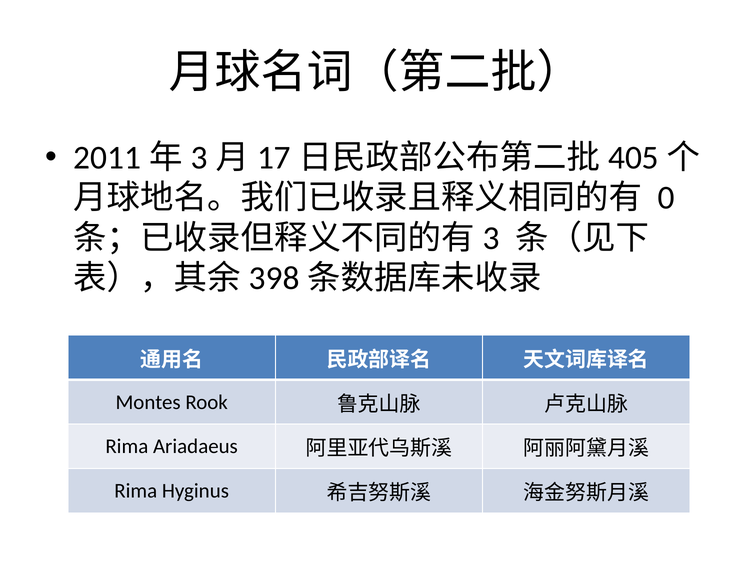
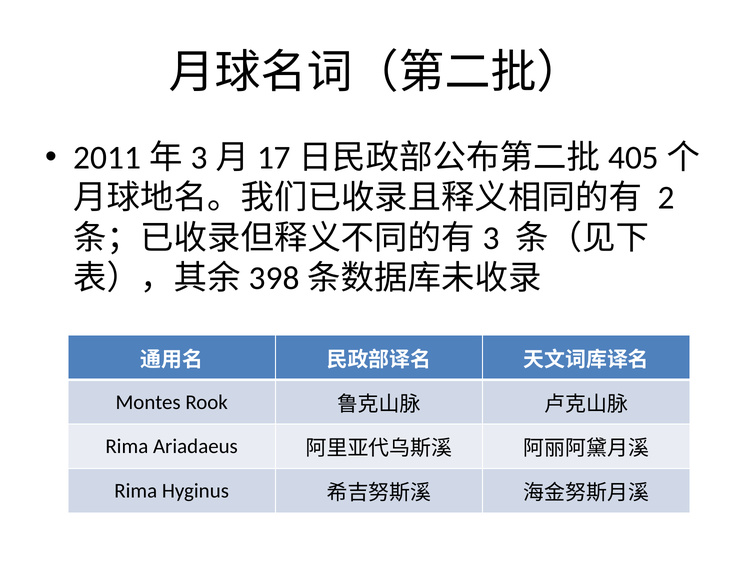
0: 0 -> 2
